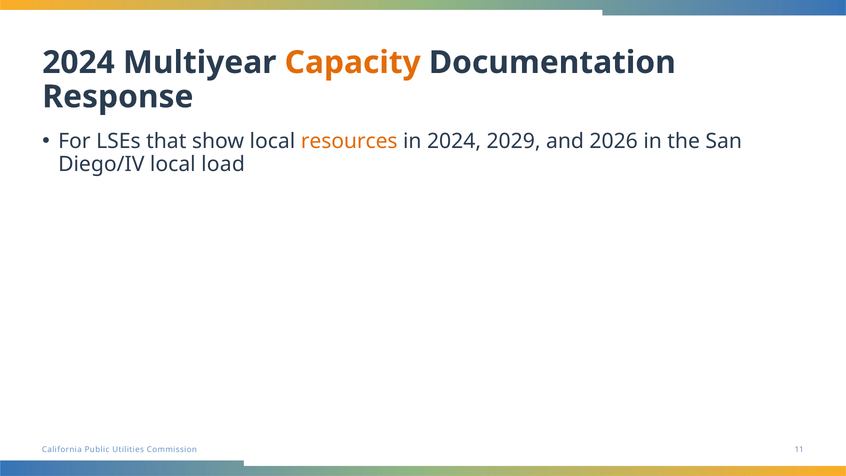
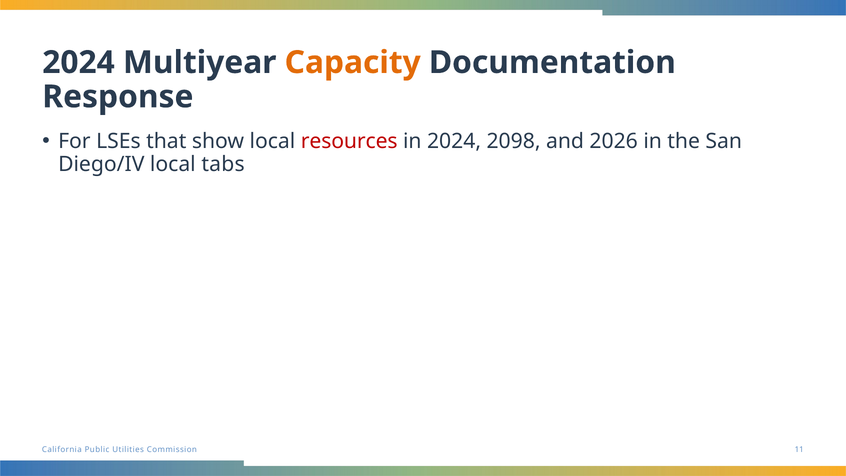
resources colour: orange -> red
2029: 2029 -> 2098
load: load -> tabs
